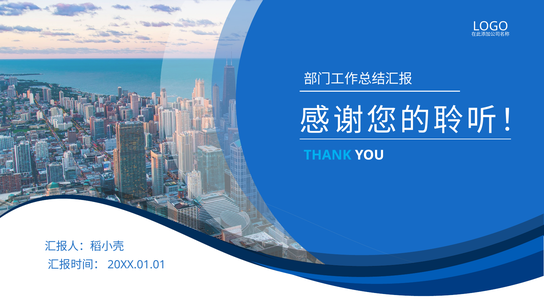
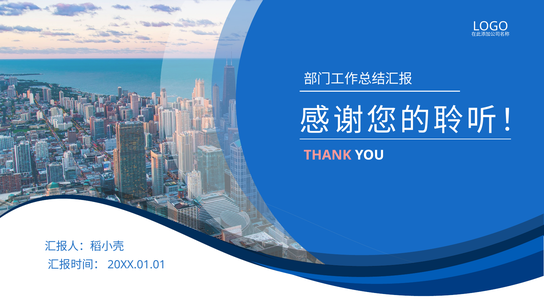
THANK colour: light blue -> pink
